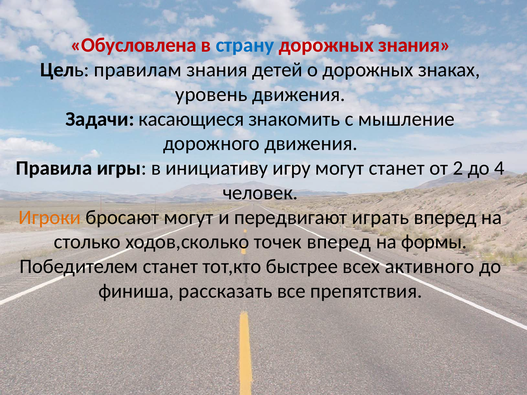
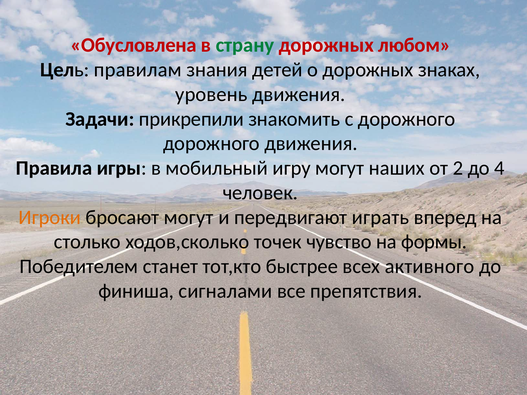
страну colour: blue -> green
дорожных знания: знания -> любом
касающиеся: касающиеся -> прикрепили
с мышление: мышление -> дорожного
инициативу: инициативу -> мобильный
могут станет: станет -> наших
точек вперед: вперед -> чувство
рассказать: рассказать -> сигналами
